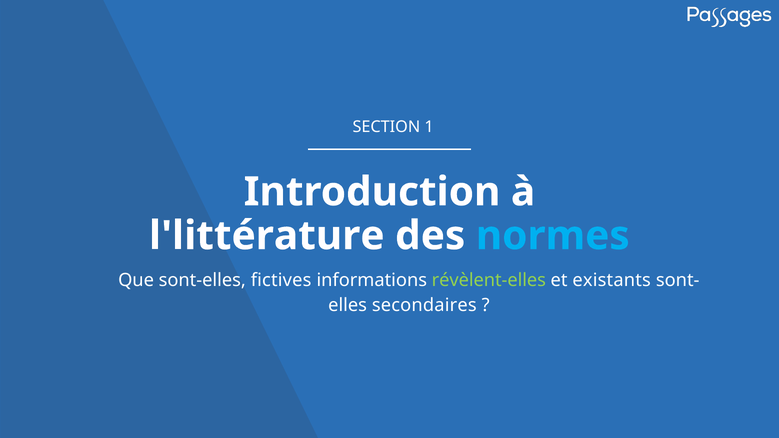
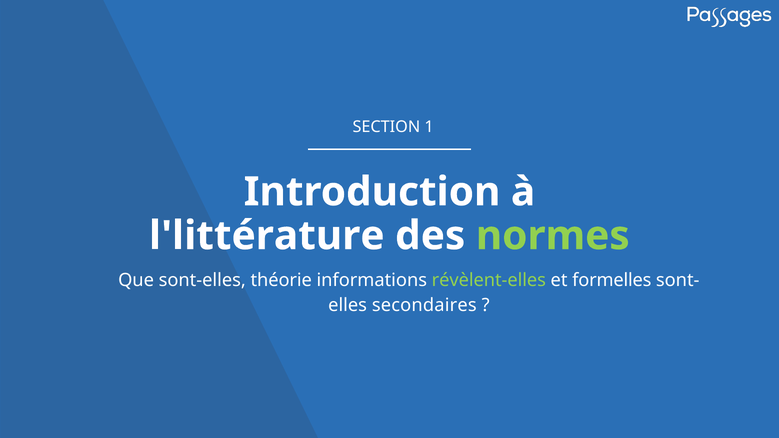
normes colour: light blue -> light green
fictives: fictives -> théorie
existants: existants -> formelles
